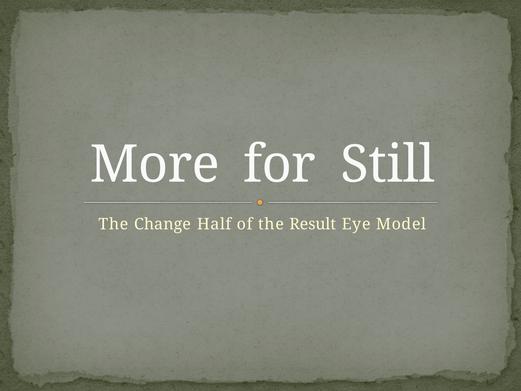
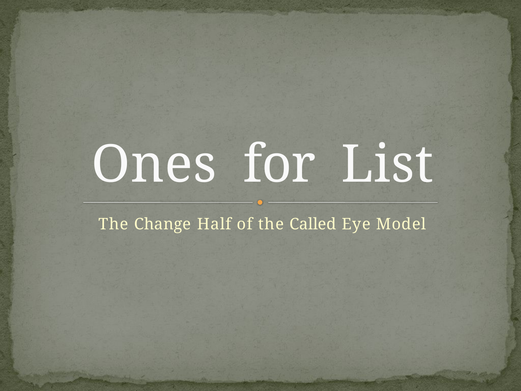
More: More -> Ones
Still: Still -> List
Result: Result -> Called
